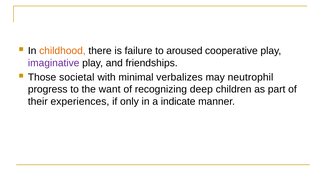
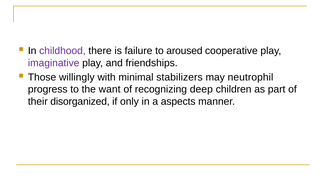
childhood colour: orange -> purple
societal: societal -> willingly
verbalizes: verbalizes -> stabilizers
experiences: experiences -> disorganized
indicate: indicate -> aspects
